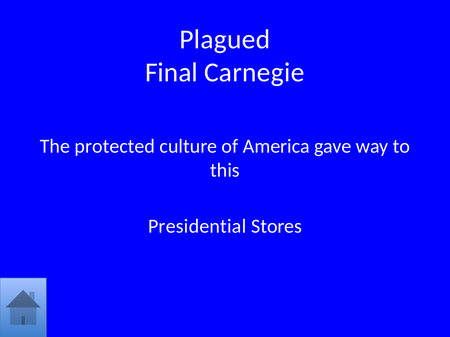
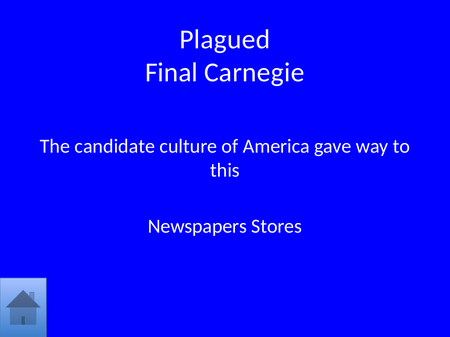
protected: protected -> candidate
Presidential: Presidential -> Newspapers
